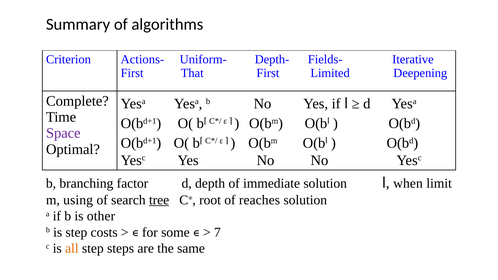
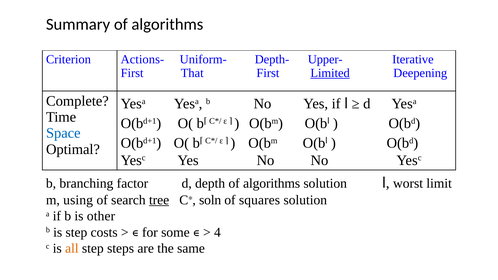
Fields-: Fields- -> Upper-
Limited underline: none -> present
Space colour: purple -> blue
depth of immediate: immediate -> algorithms
when: when -> worst
root: root -> soln
reaches: reaches -> squares
7: 7 -> 4
